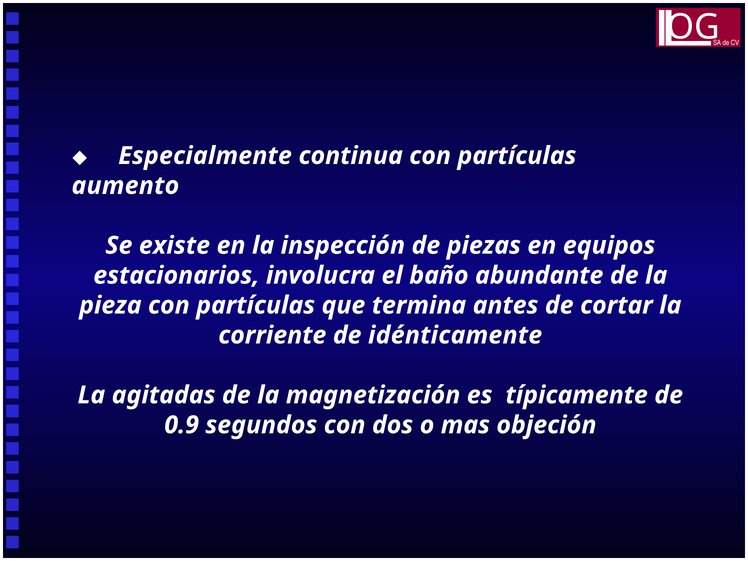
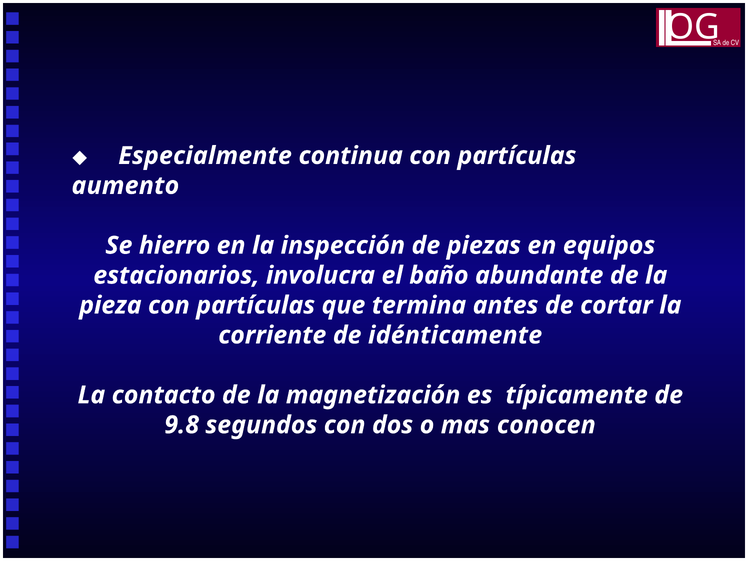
existe: existe -> hierro
agitadas: agitadas -> contacto
0.9: 0.9 -> 9.8
objeción: objeción -> conocen
